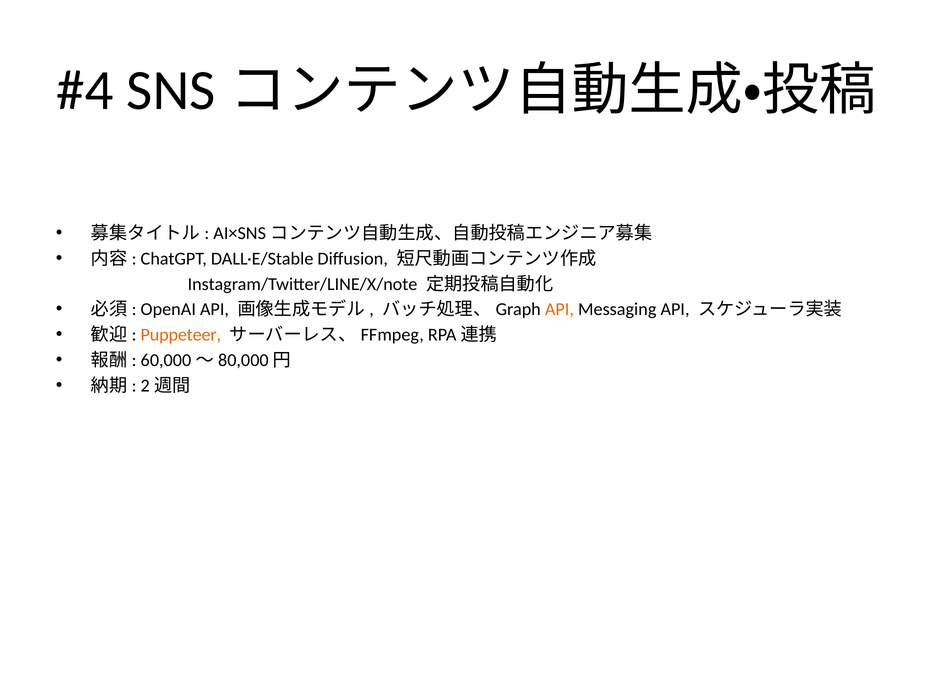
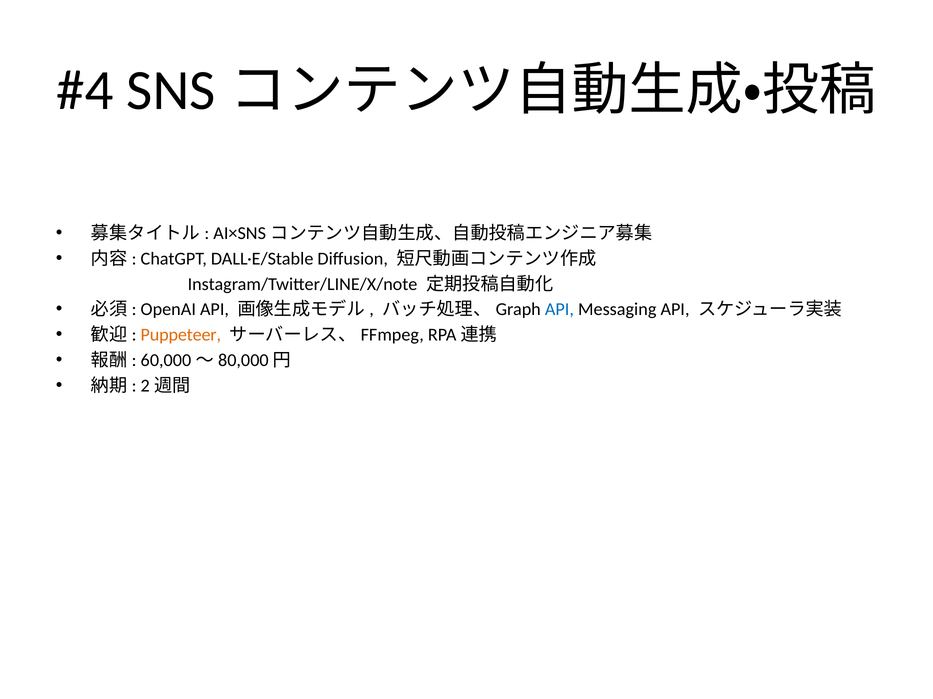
API at (559, 310) colour: orange -> blue
